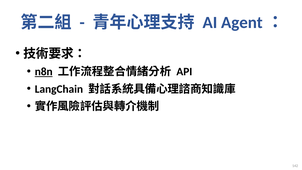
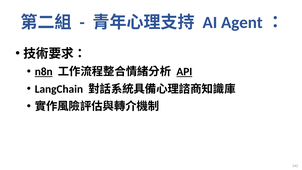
API underline: none -> present
